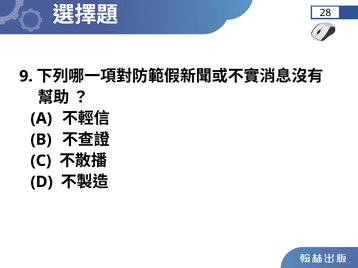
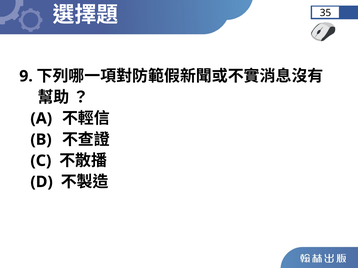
28: 28 -> 35
